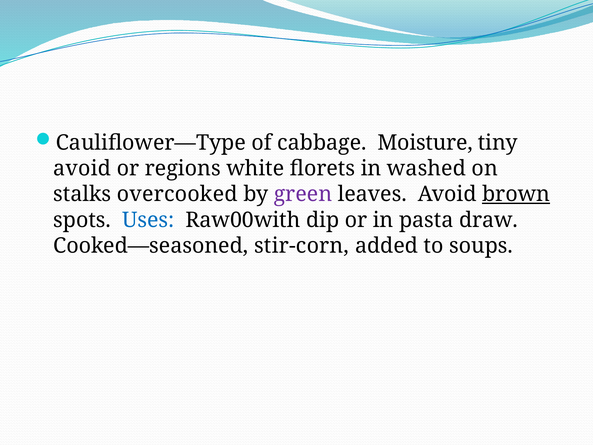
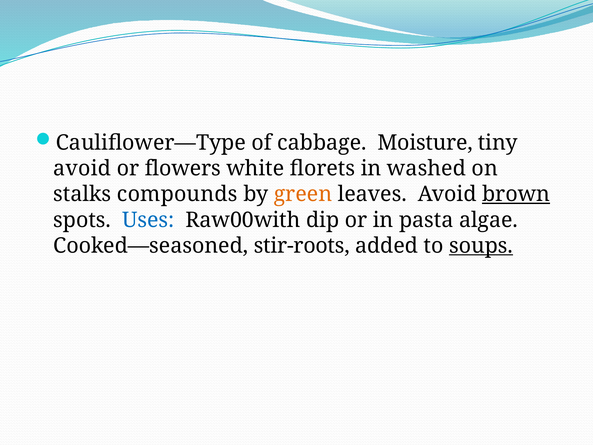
regions: regions -> flowers
overcooked: overcooked -> compounds
green colour: purple -> orange
draw: draw -> algae
stir-corn: stir-corn -> stir-roots
soups underline: none -> present
